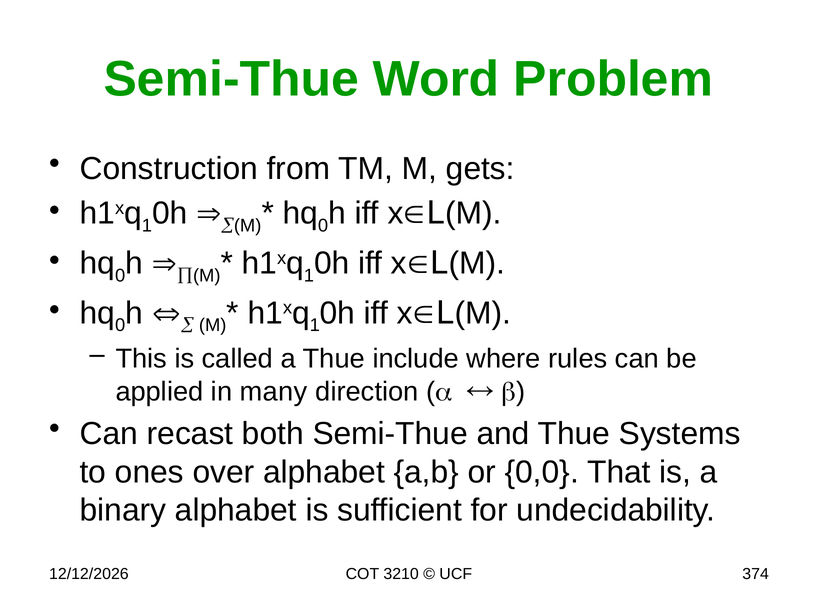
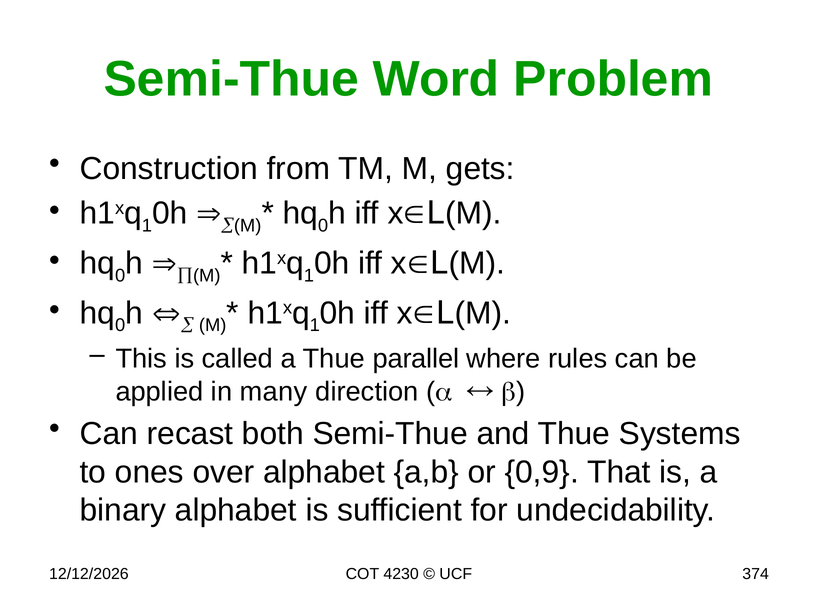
include: include -> parallel
0,0: 0,0 -> 0,9
3210: 3210 -> 4230
